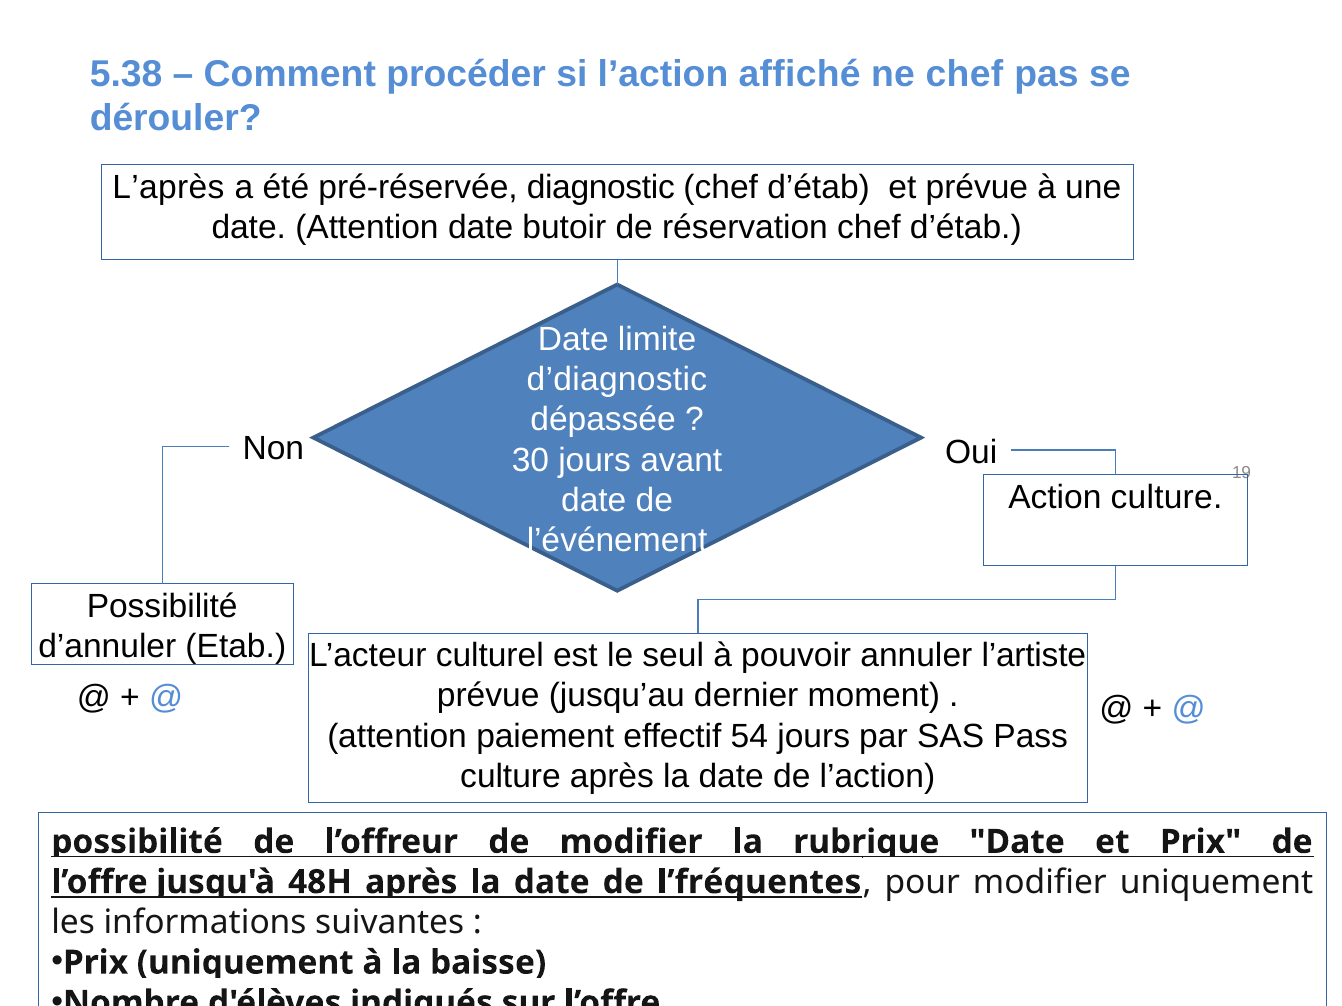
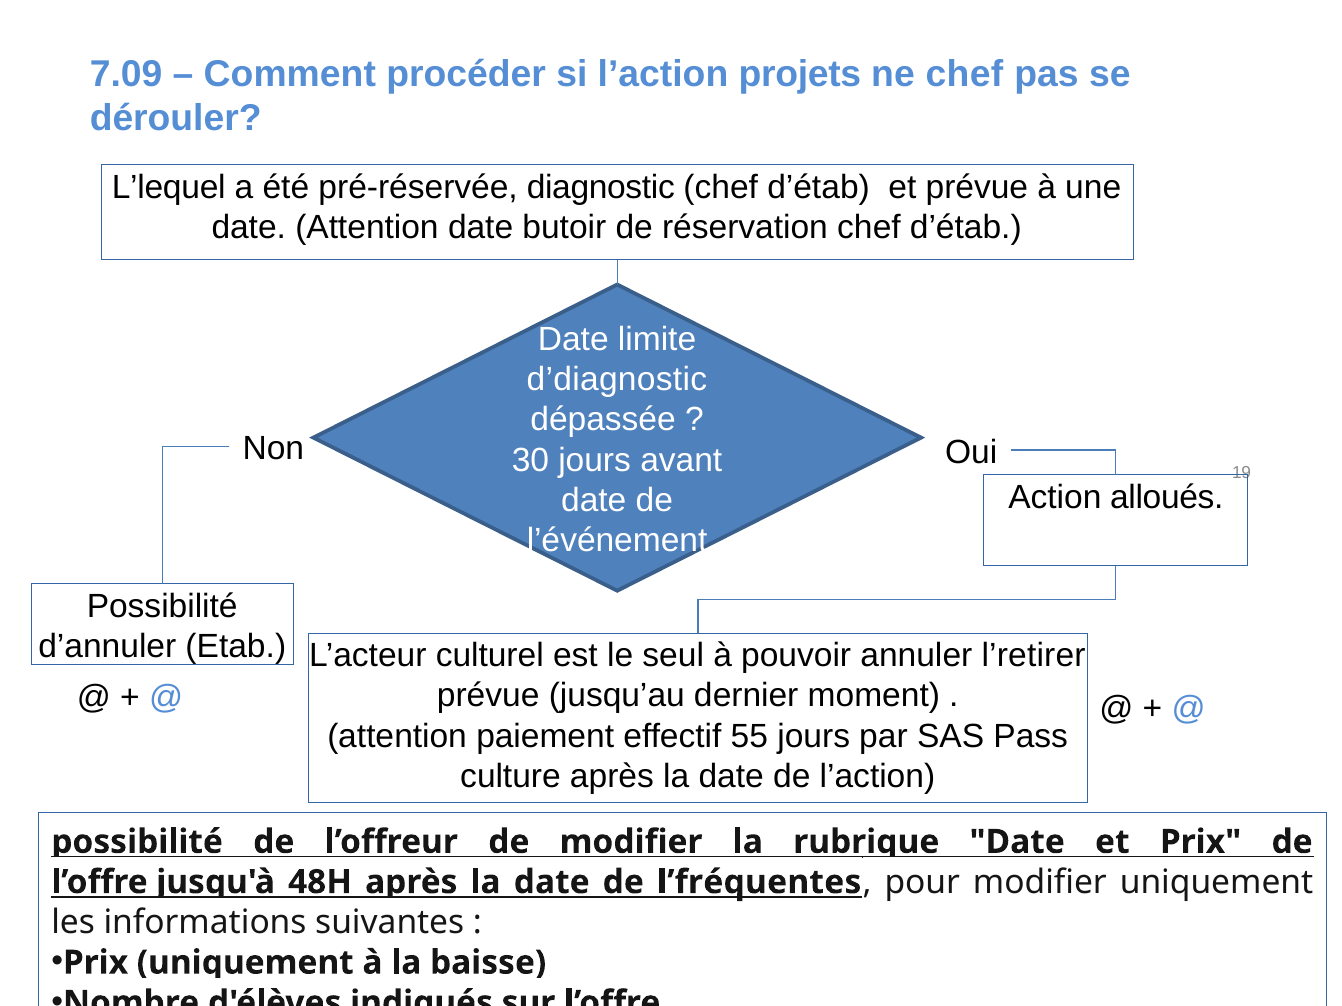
5.38: 5.38 -> 7.09
affiché: affiché -> projets
L’après: L’après -> L’lequel
Action culture: culture -> alloués
l’artiste: l’artiste -> l’retirer
54: 54 -> 55
